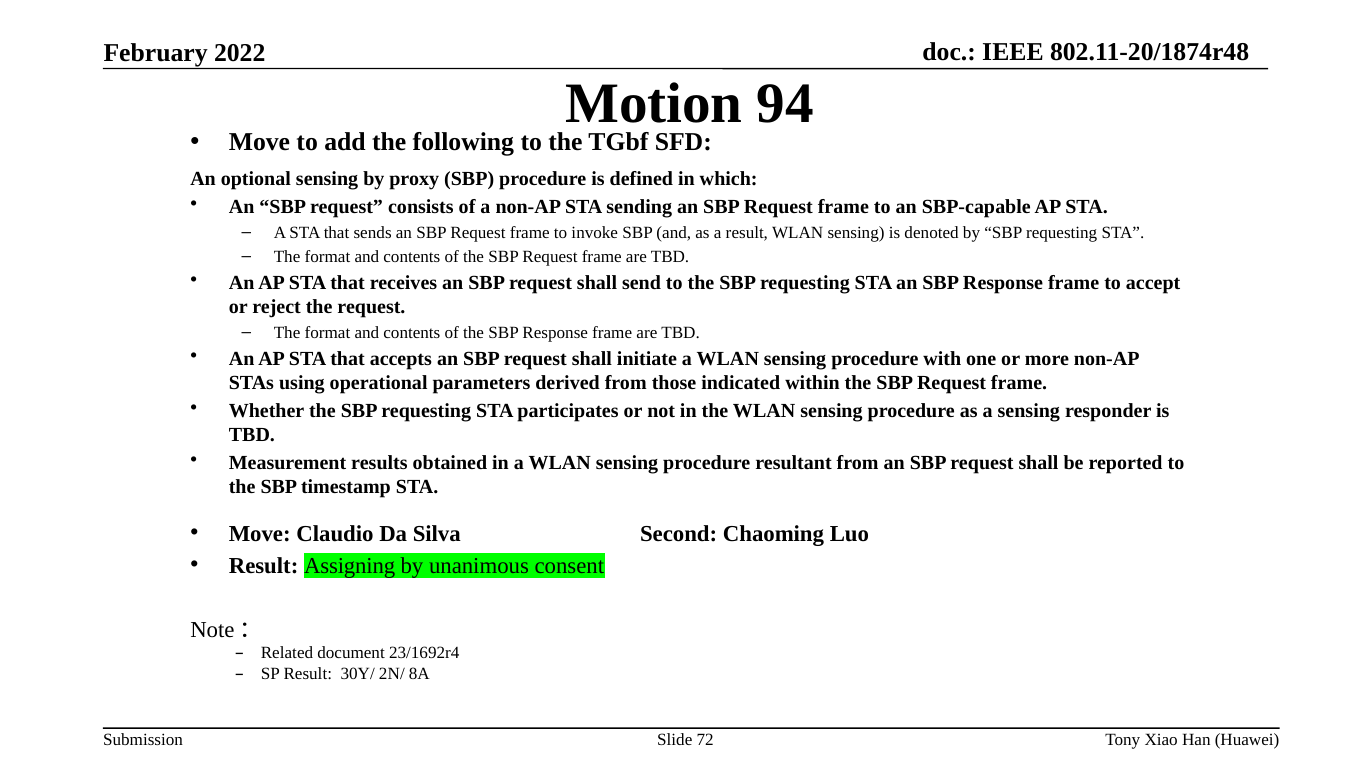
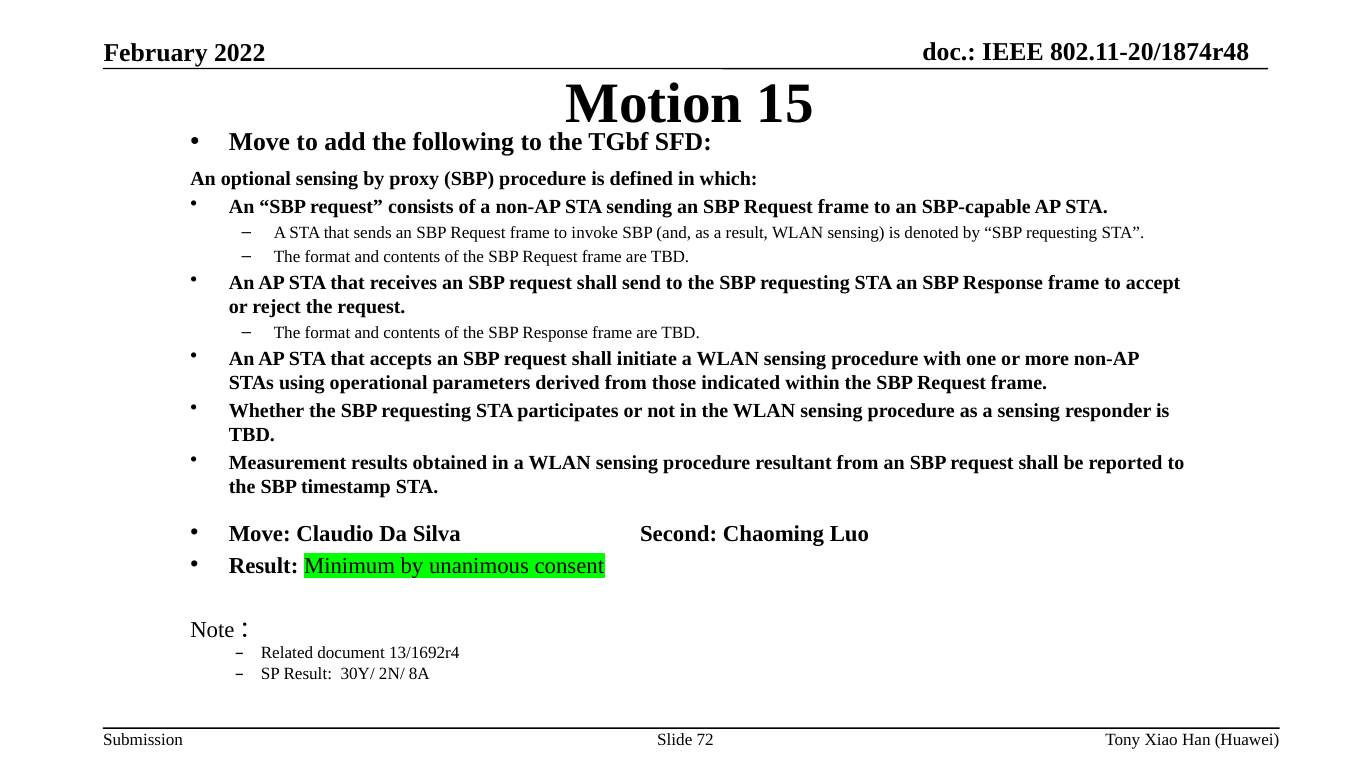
94: 94 -> 15
Assigning: Assigning -> Minimum
23/1692r4: 23/1692r4 -> 13/1692r4
